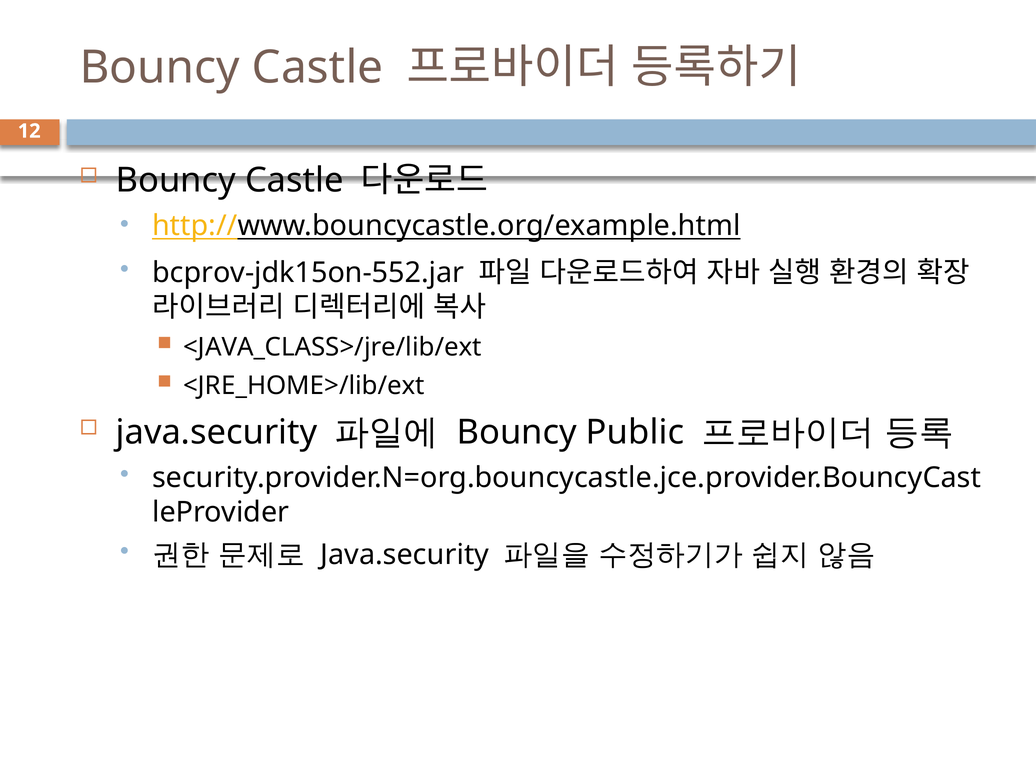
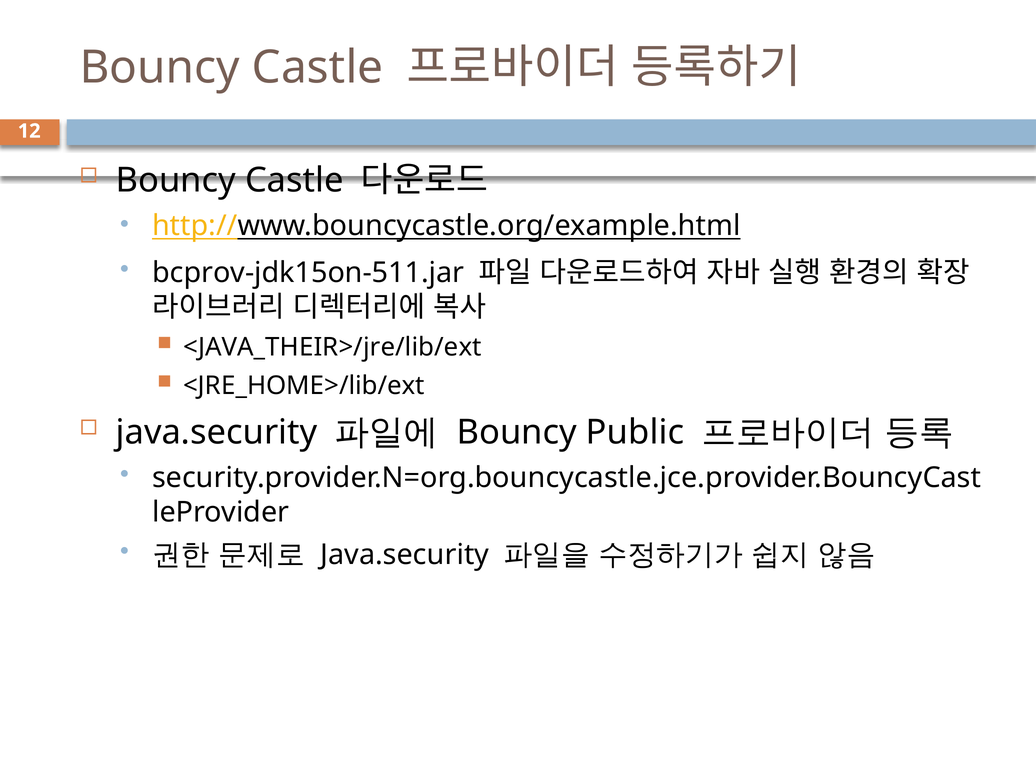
bcprov-jdk15on-552.jar: bcprov-jdk15on-552.jar -> bcprov-jdk15on-511.jar
<JAVA_CLASS>/jre/lib/ext: <JAVA_CLASS>/jre/lib/ext -> <JAVA_THEIR>/jre/lib/ext
